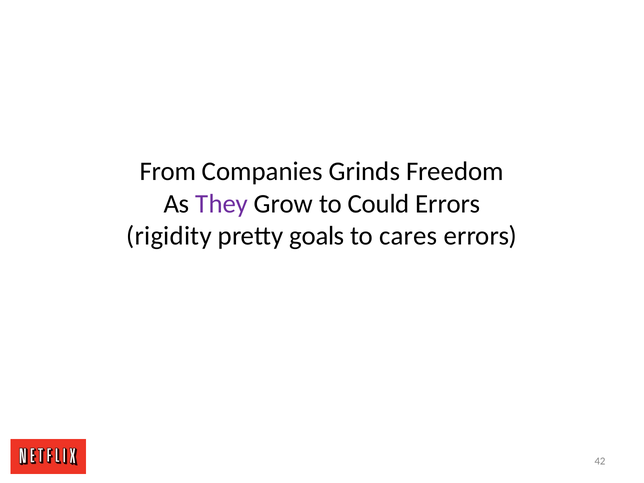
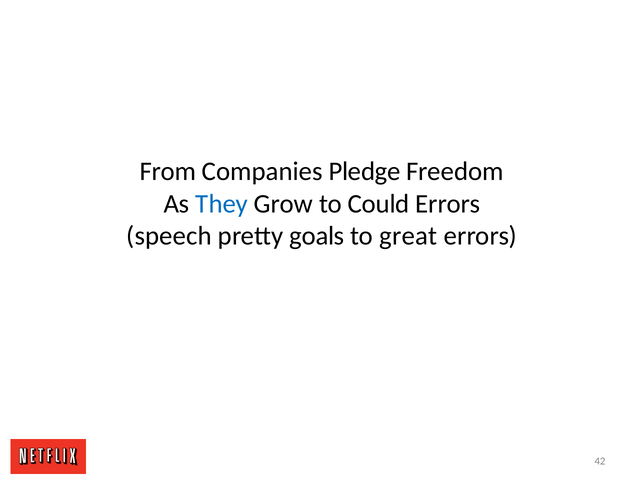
Grinds: Grinds -> Pledge
They colour: purple -> blue
rigidity: rigidity -> speech
cares: cares -> great
